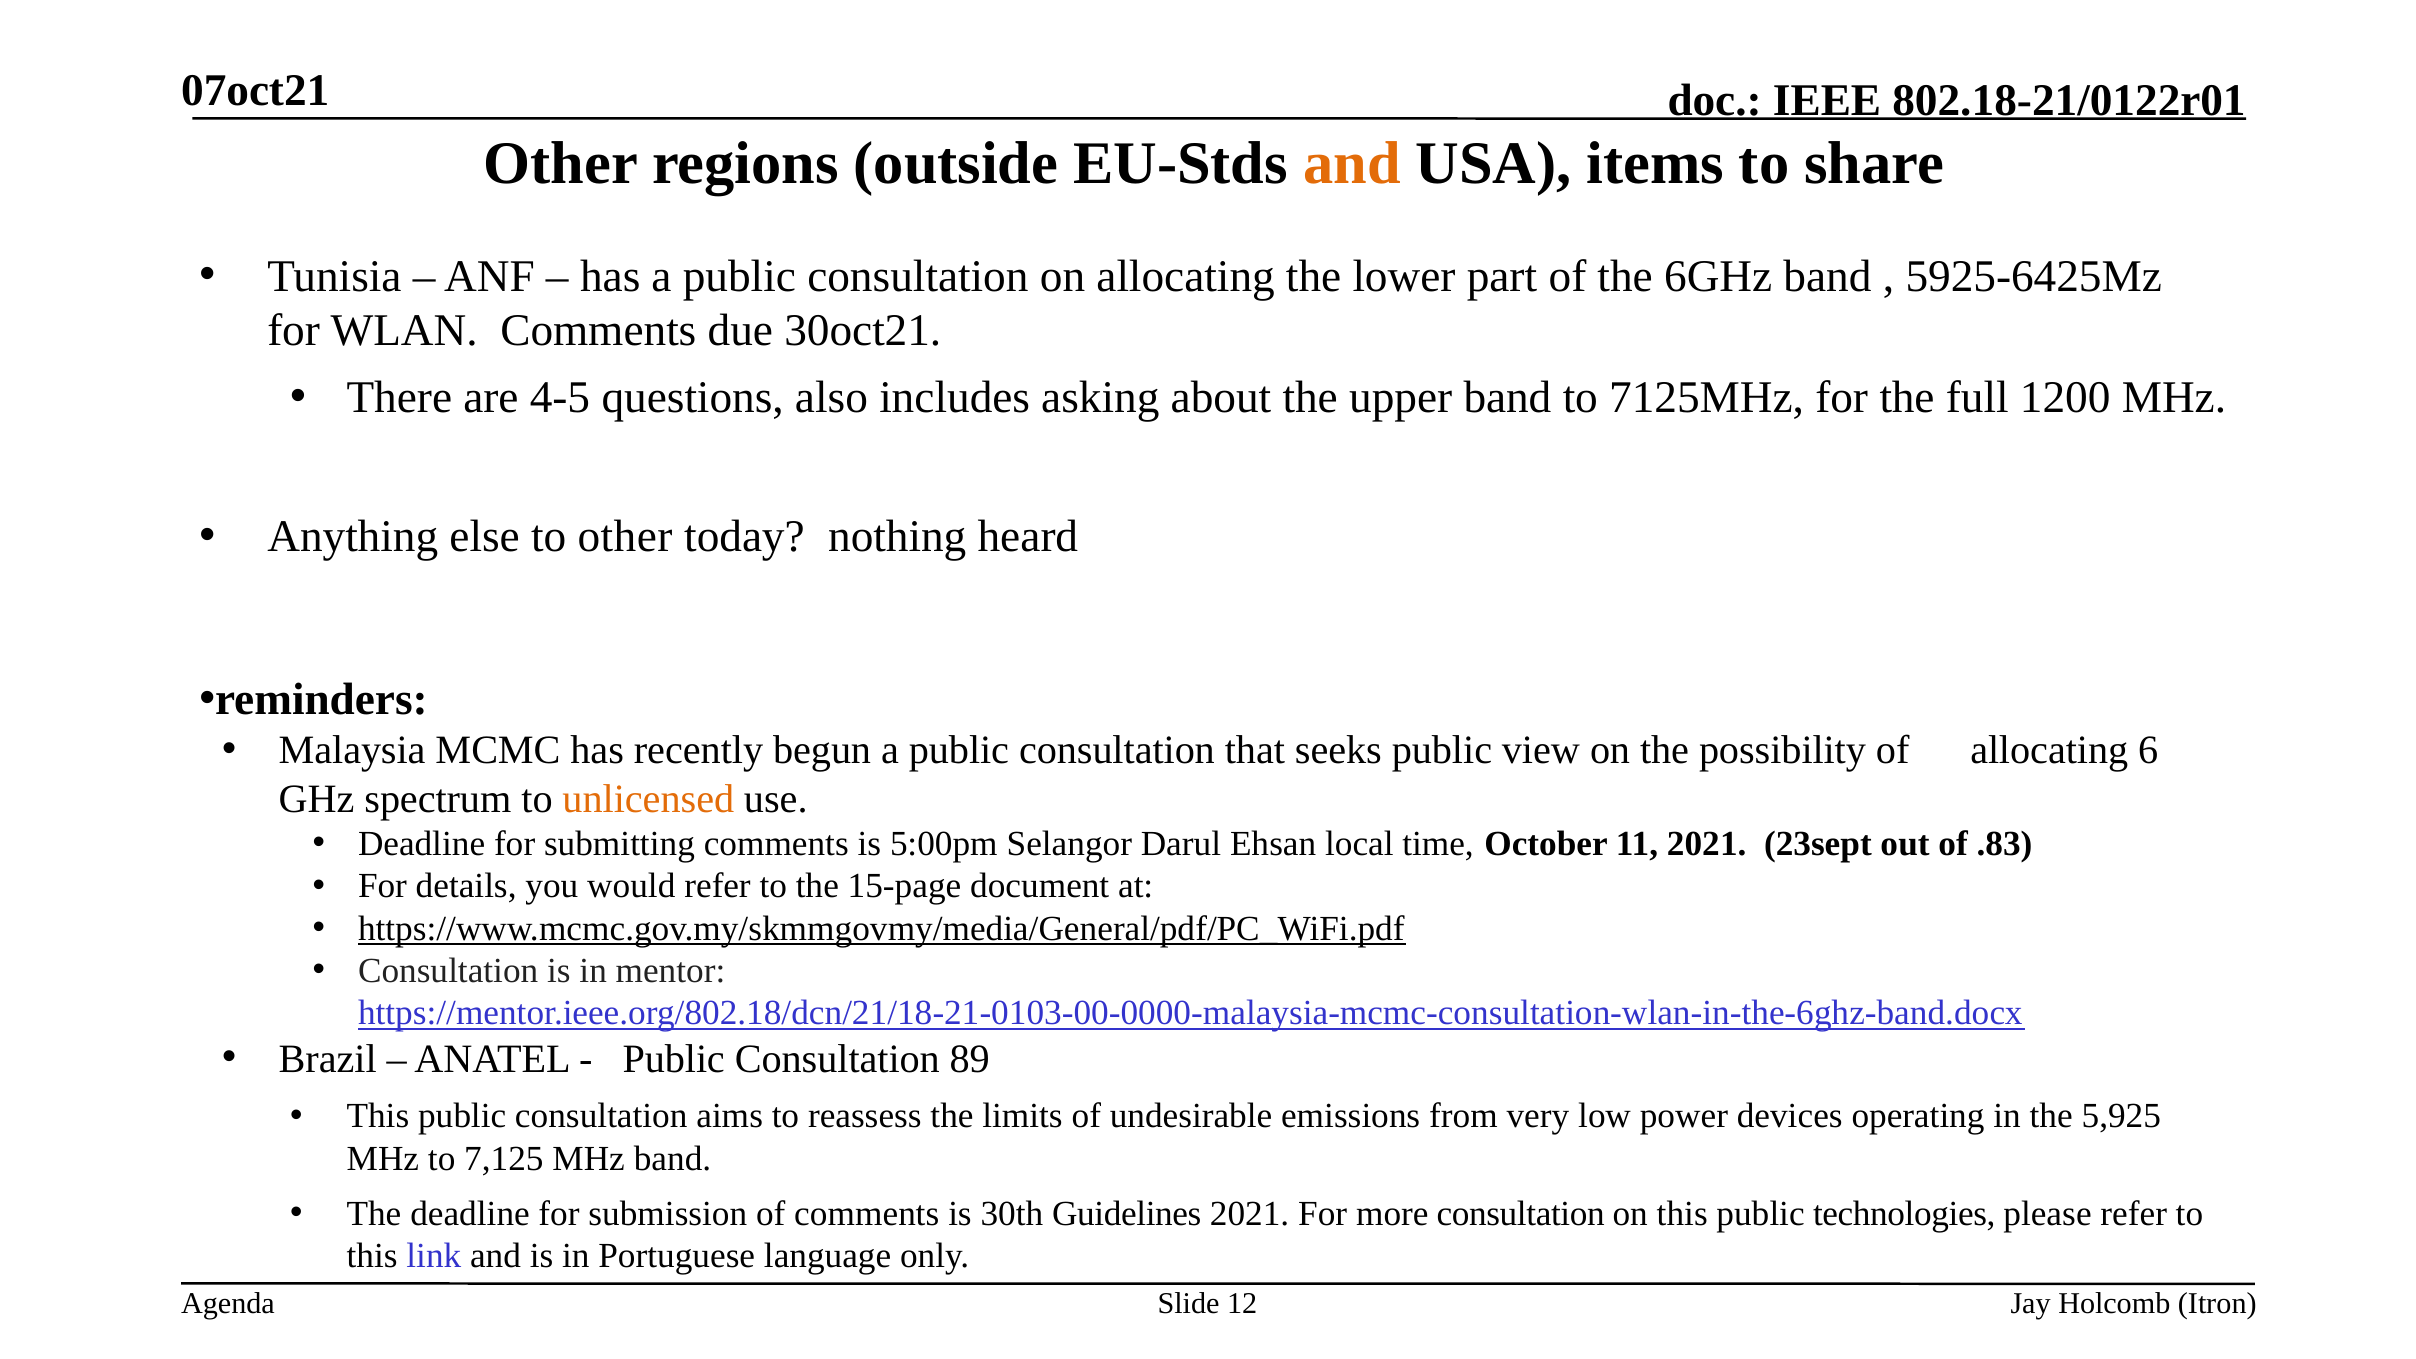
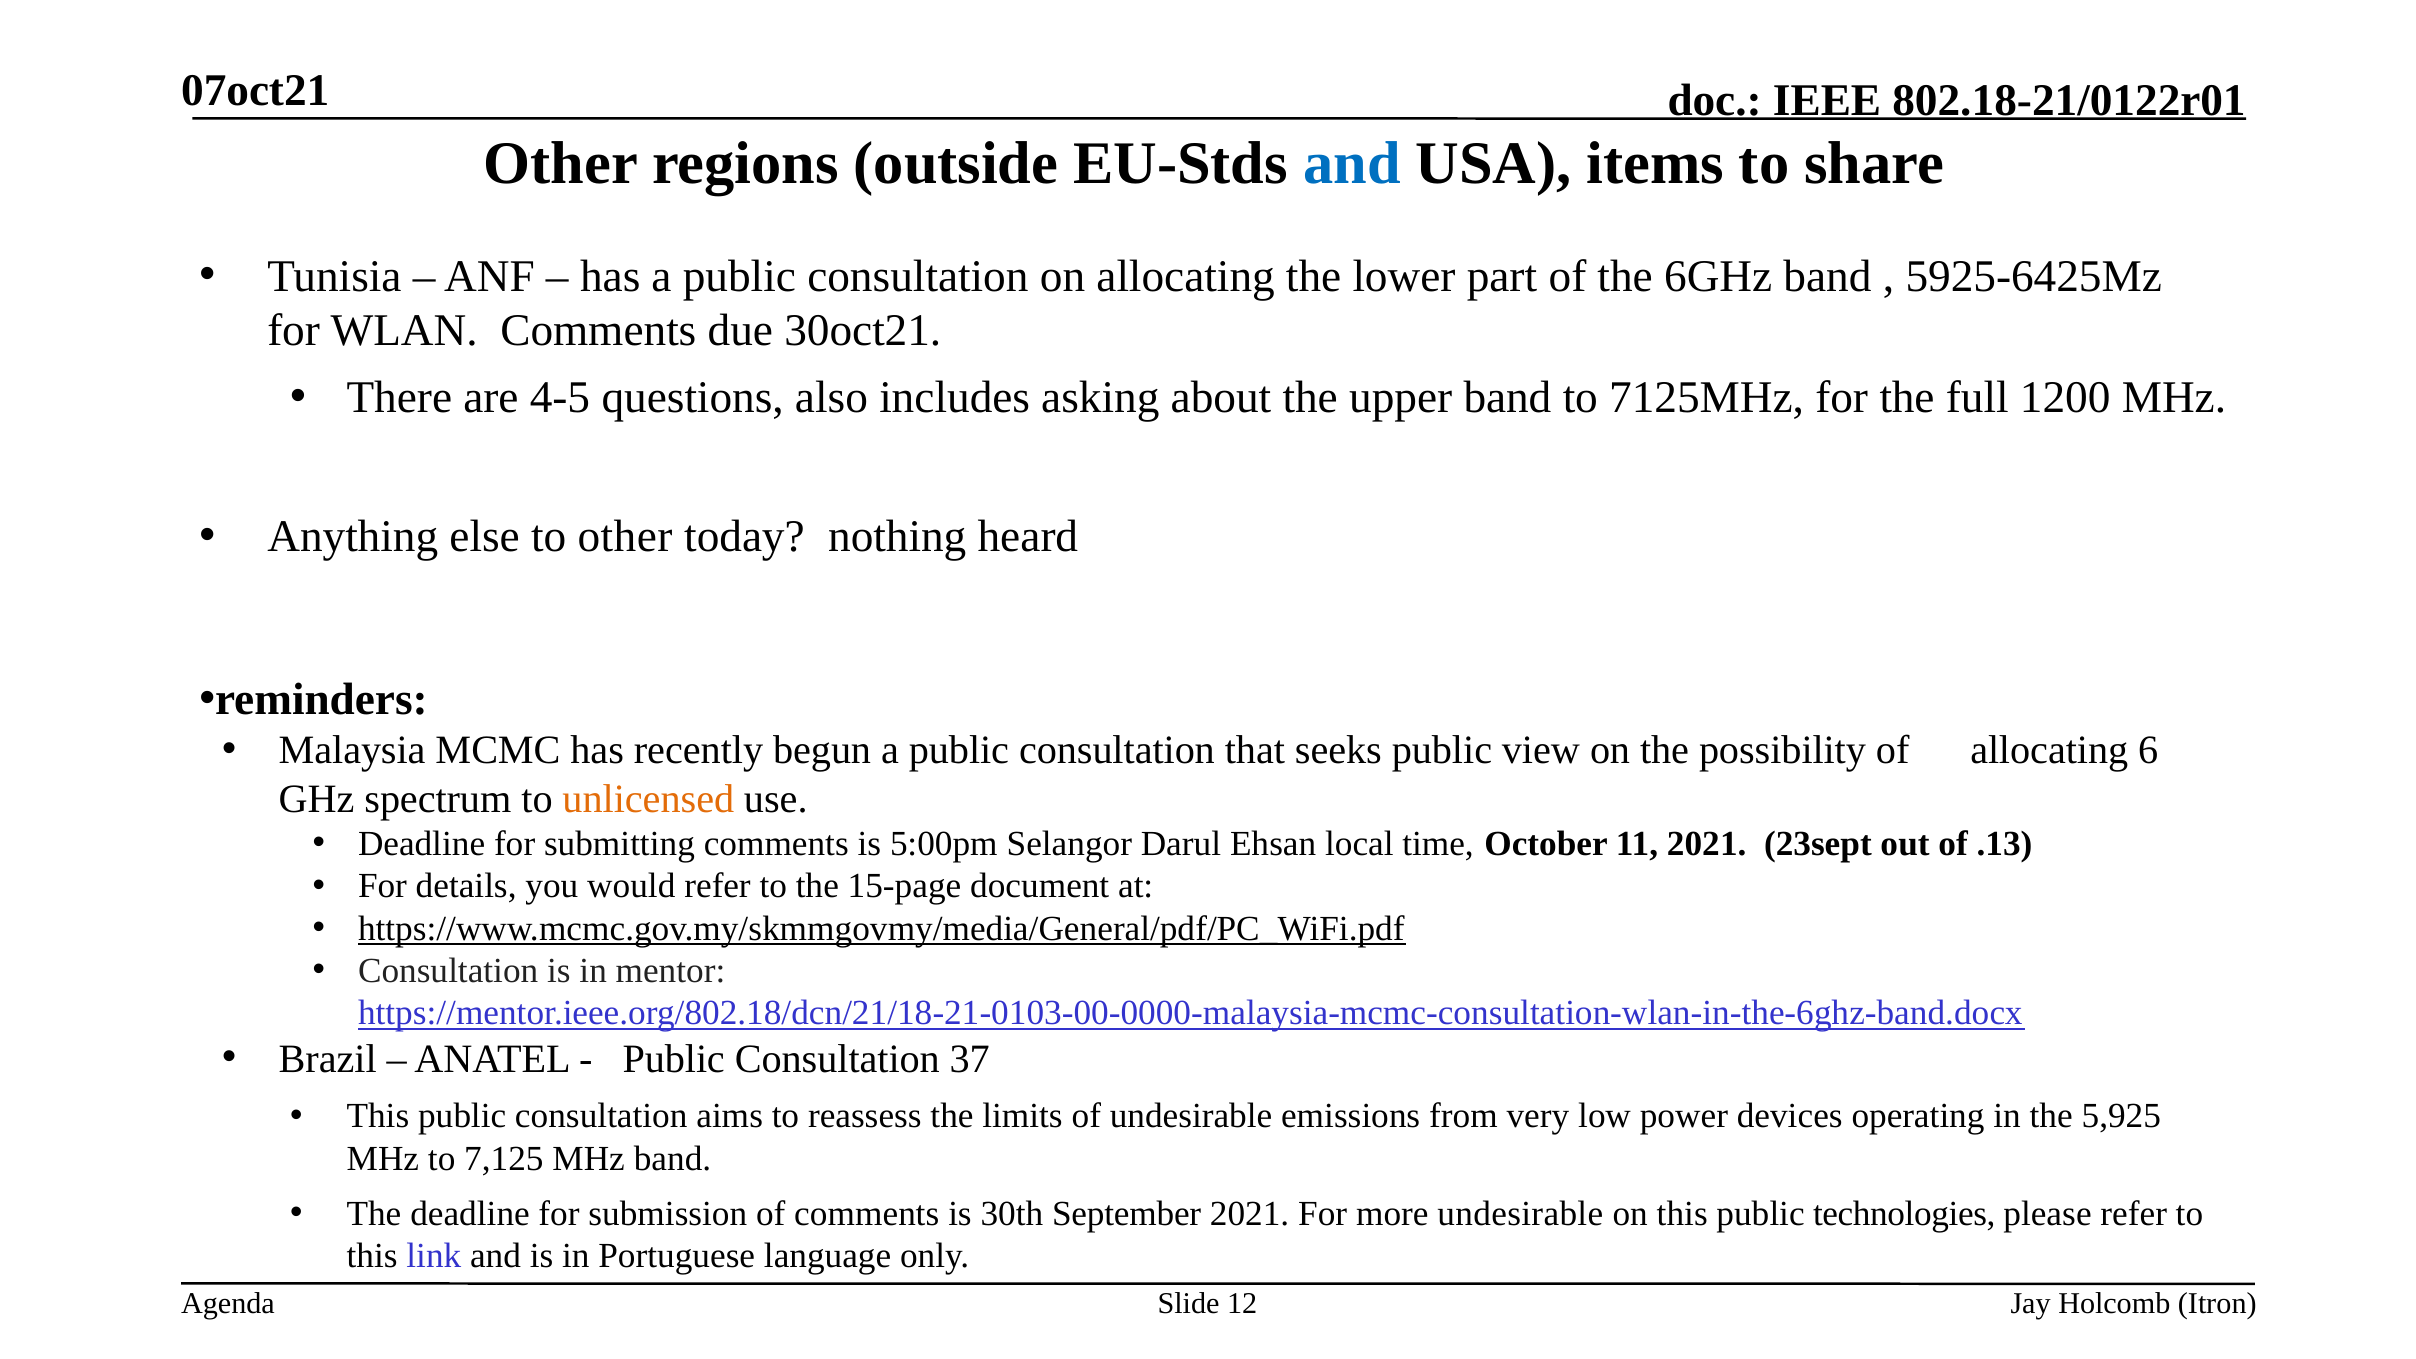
and at (1352, 163) colour: orange -> blue
.83: .83 -> .13
89: 89 -> 37
Guidelines: Guidelines -> September
more consultation: consultation -> undesirable
